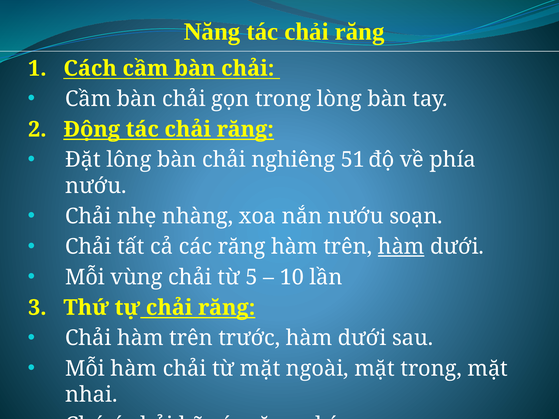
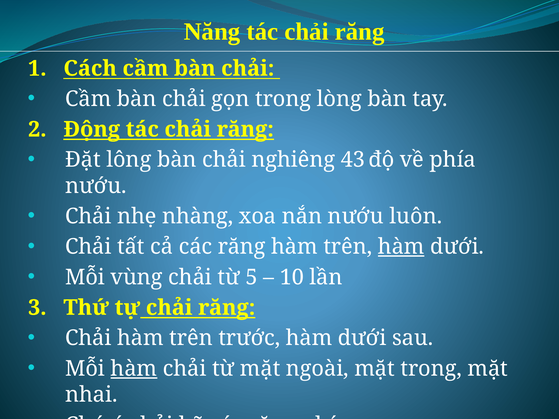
51: 51 -> 43
soạn: soạn -> luôn
hàm at (134, 369) underline: none -> present
